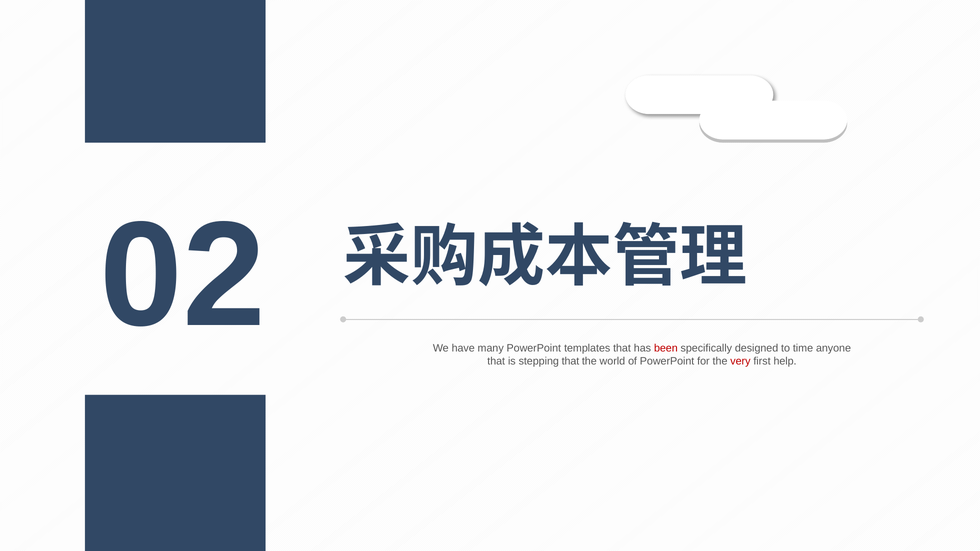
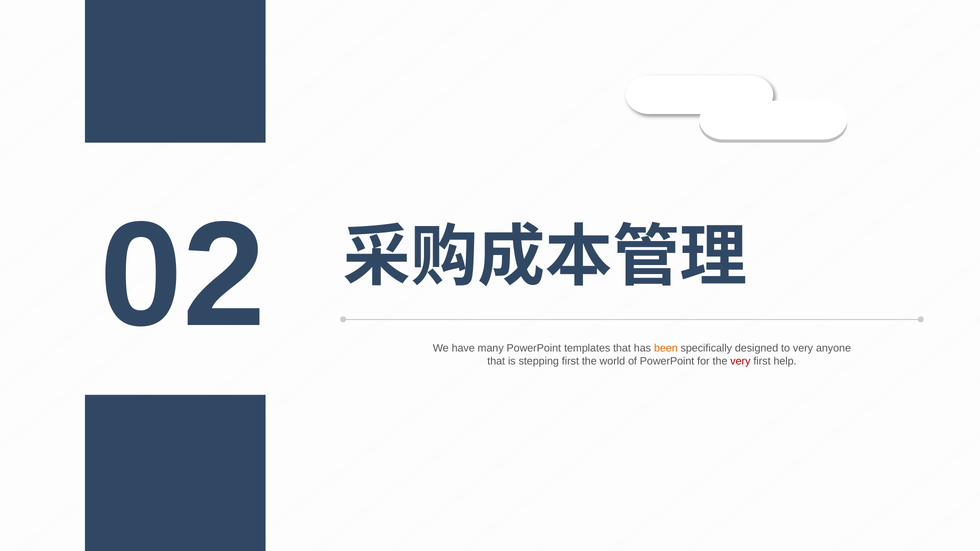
been colour: red -> orange
to time: time -> very
stepping that: that -> first
